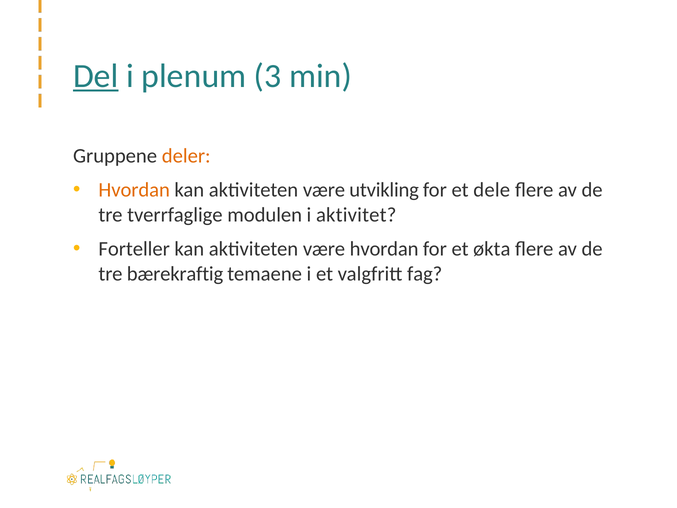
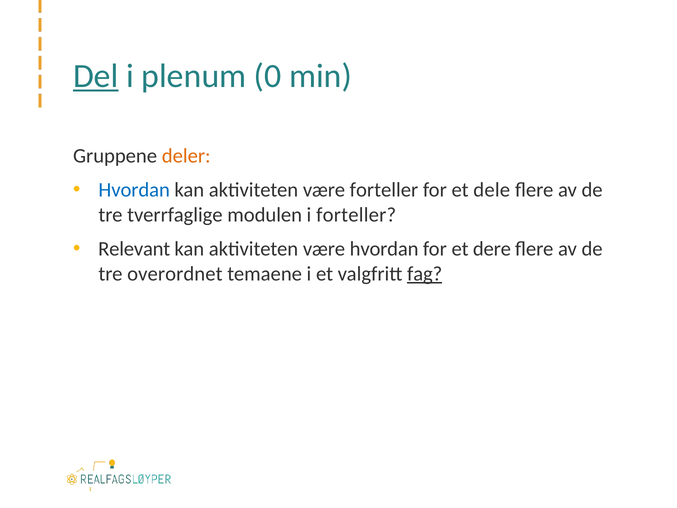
3: 3 -> 0
Hvordan at (134, 190) colour: orange -> blue
være utvikling: utvikling -> forteller
i aktivitet: aktivitet -> forteller
Forteller: Forteller -> Relevant
økta: økta -> dere
bærekraftig: bærekraftig -> overordnet
fag underline: none -> present
